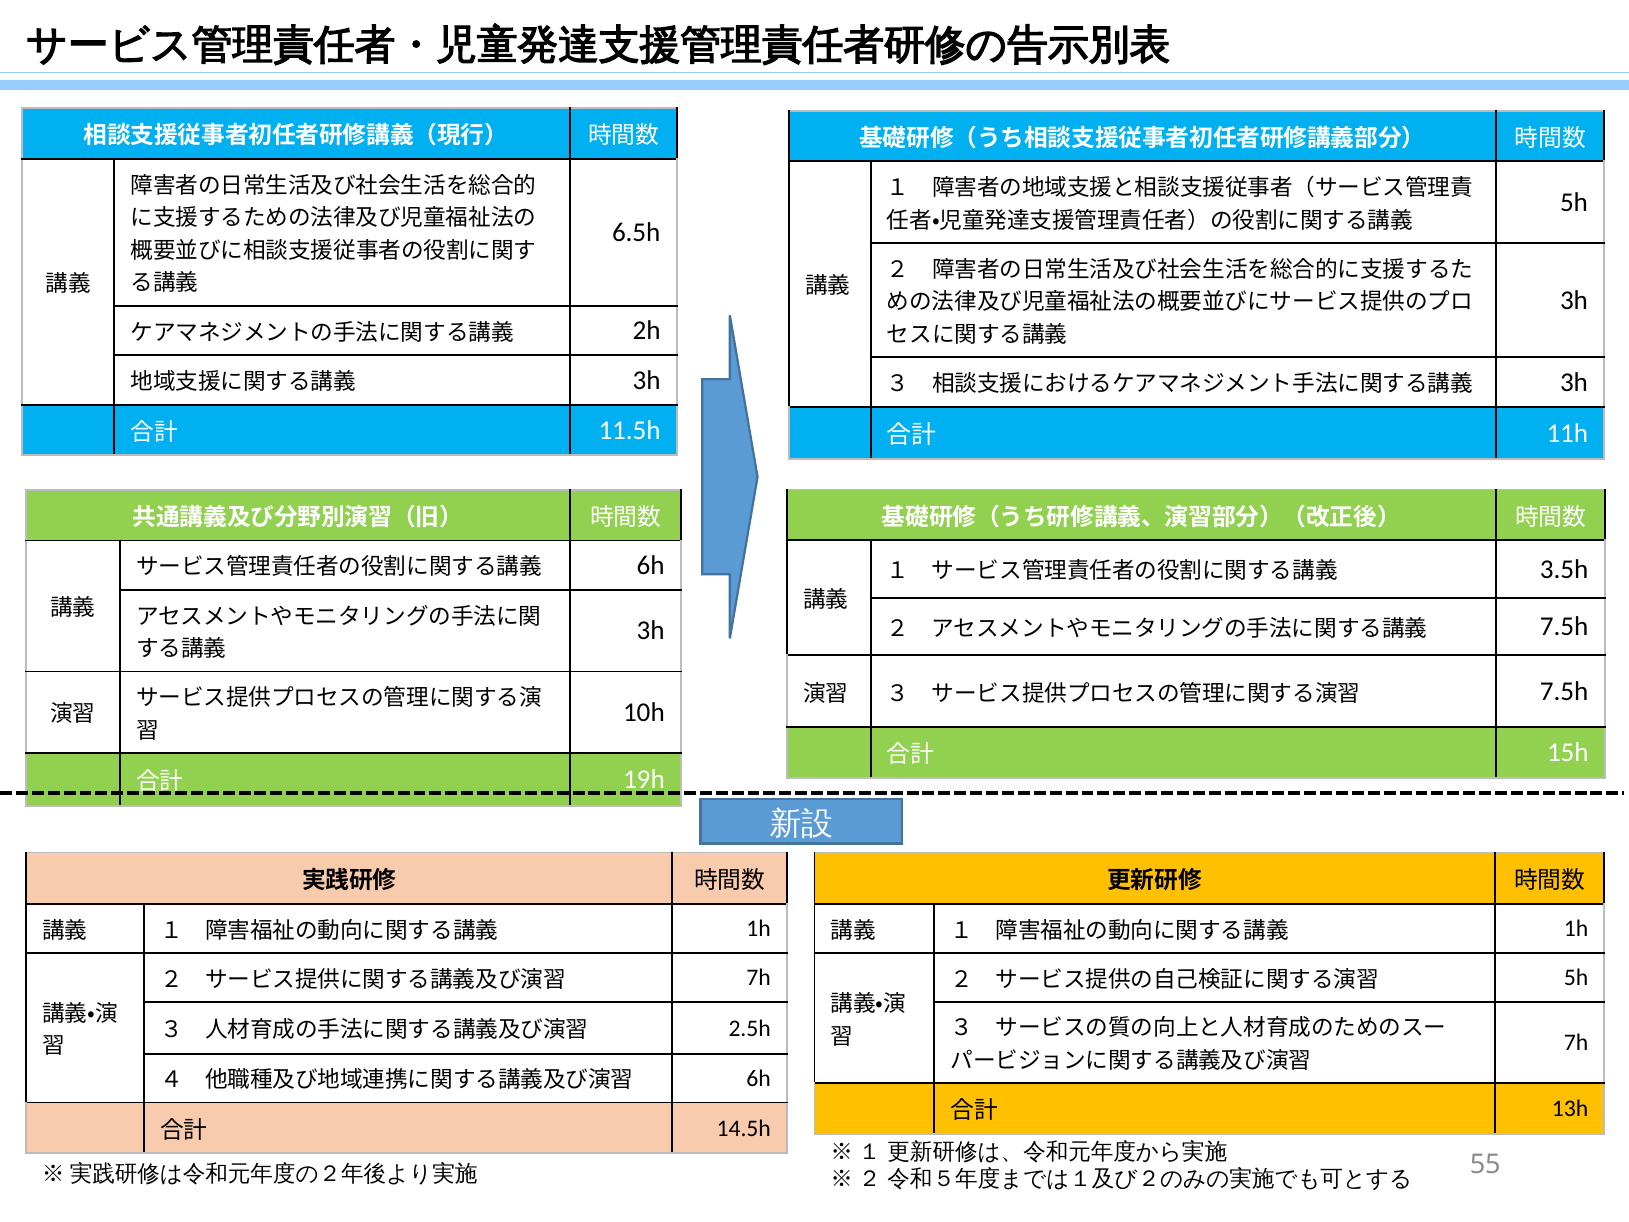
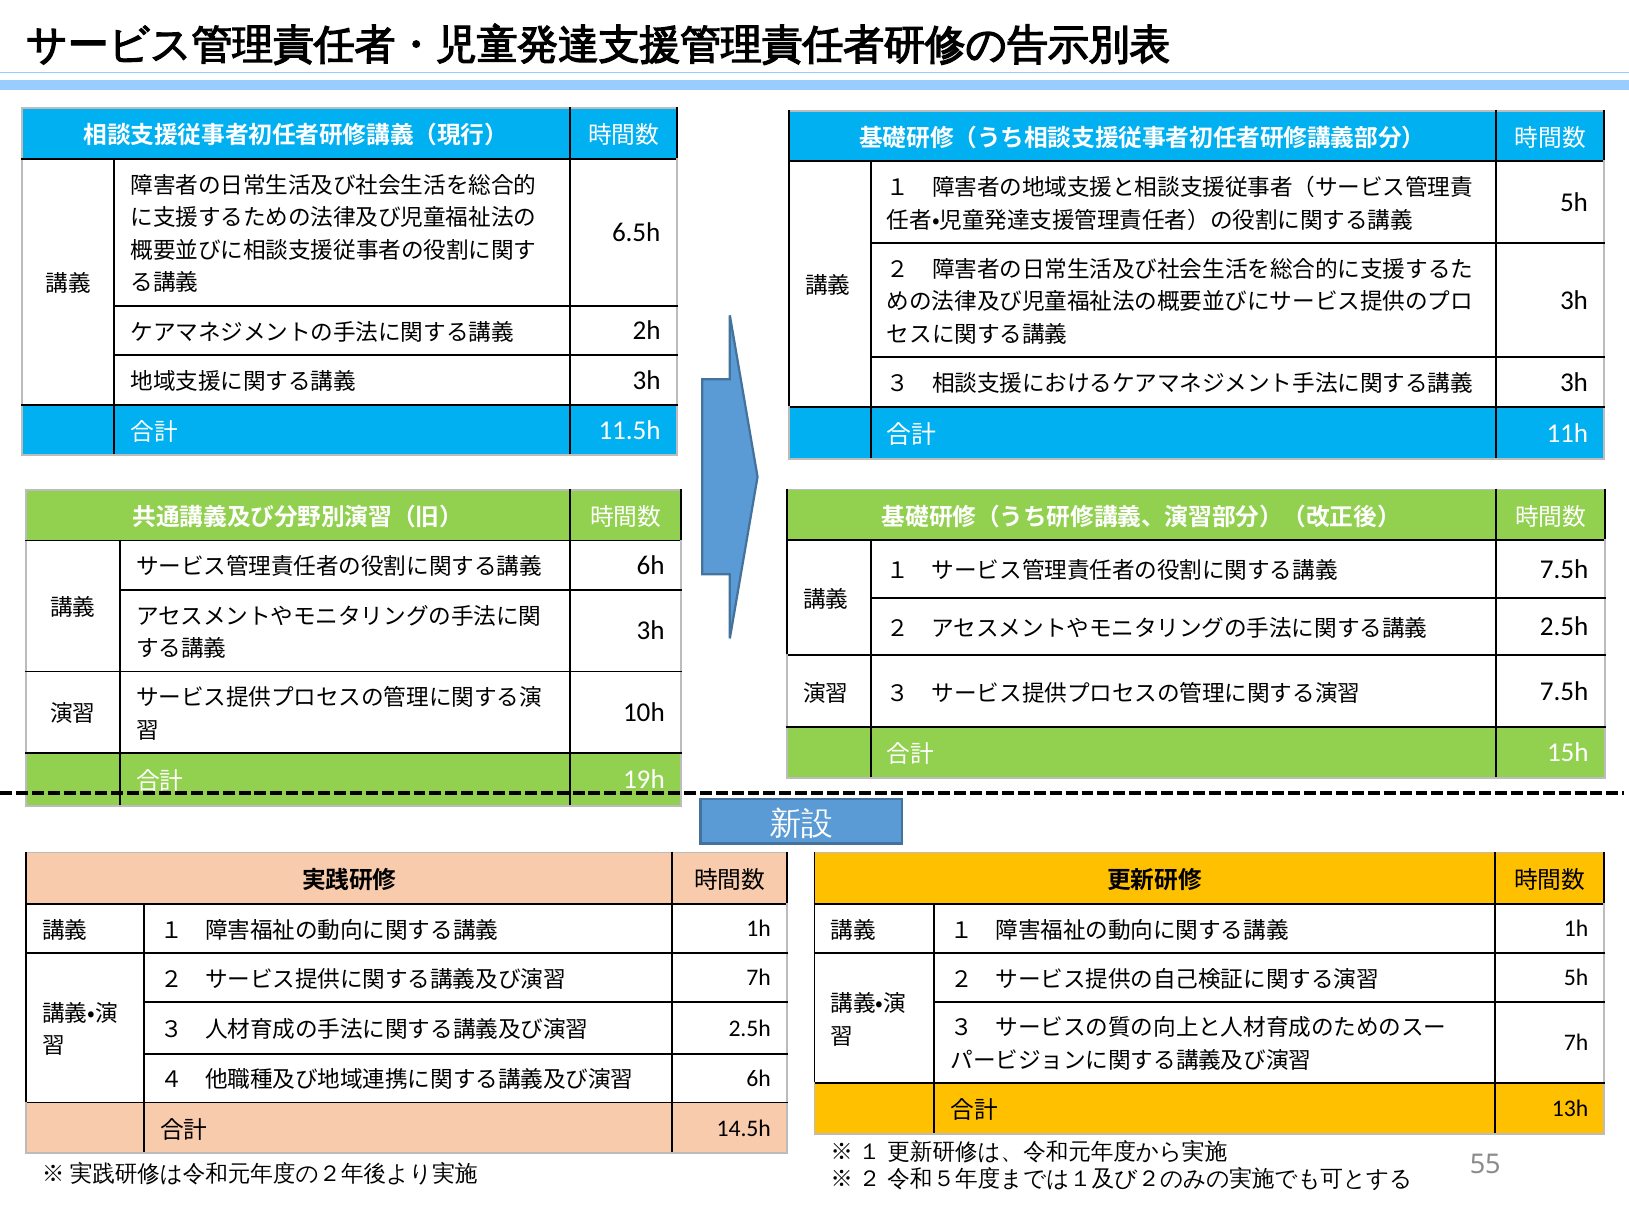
3.5h at (1564, 569): 3.5h -> 7.5h
7.5h at (1564, 627): 7.5h -> 2.5h
